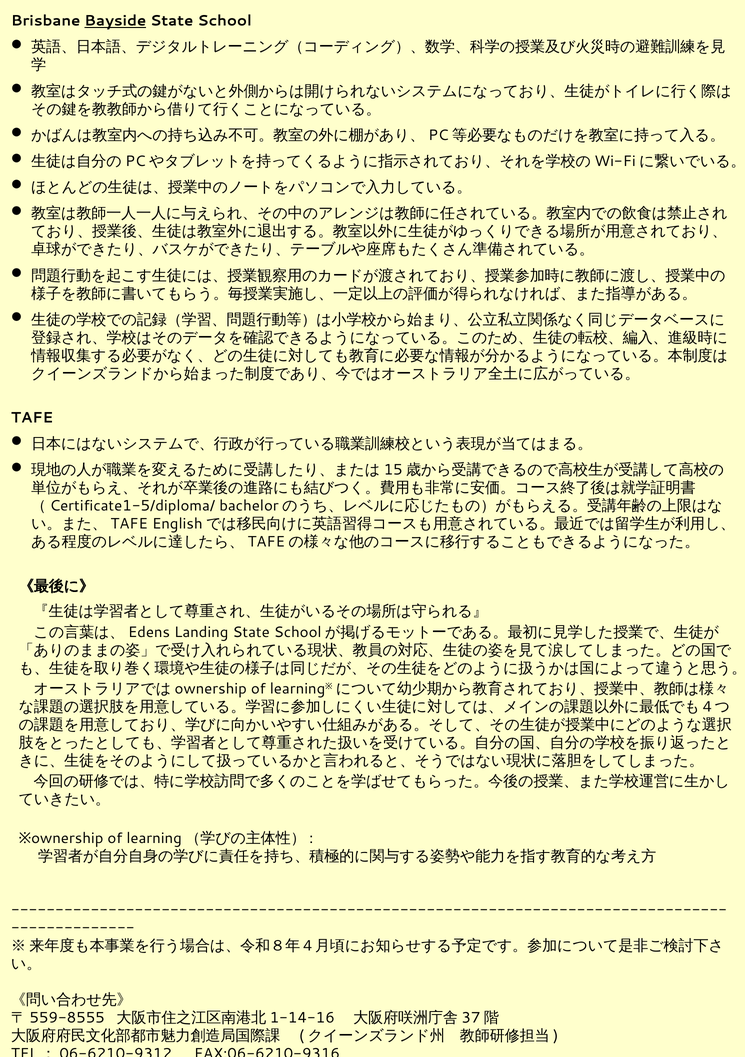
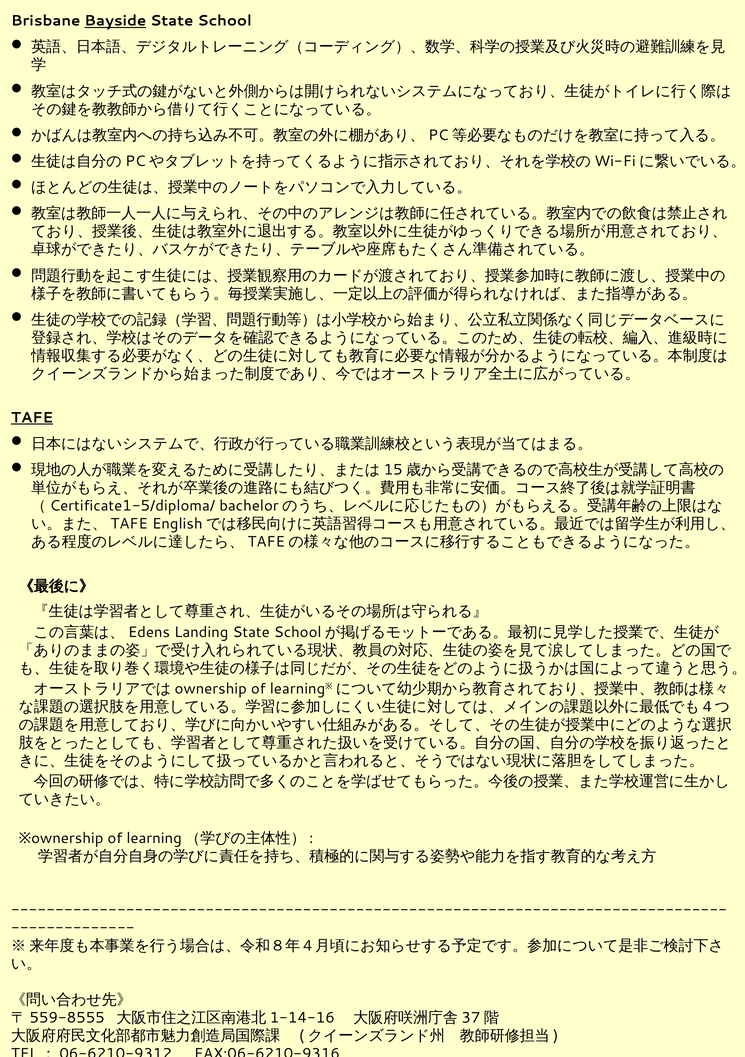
TAFE underline: none -> present
